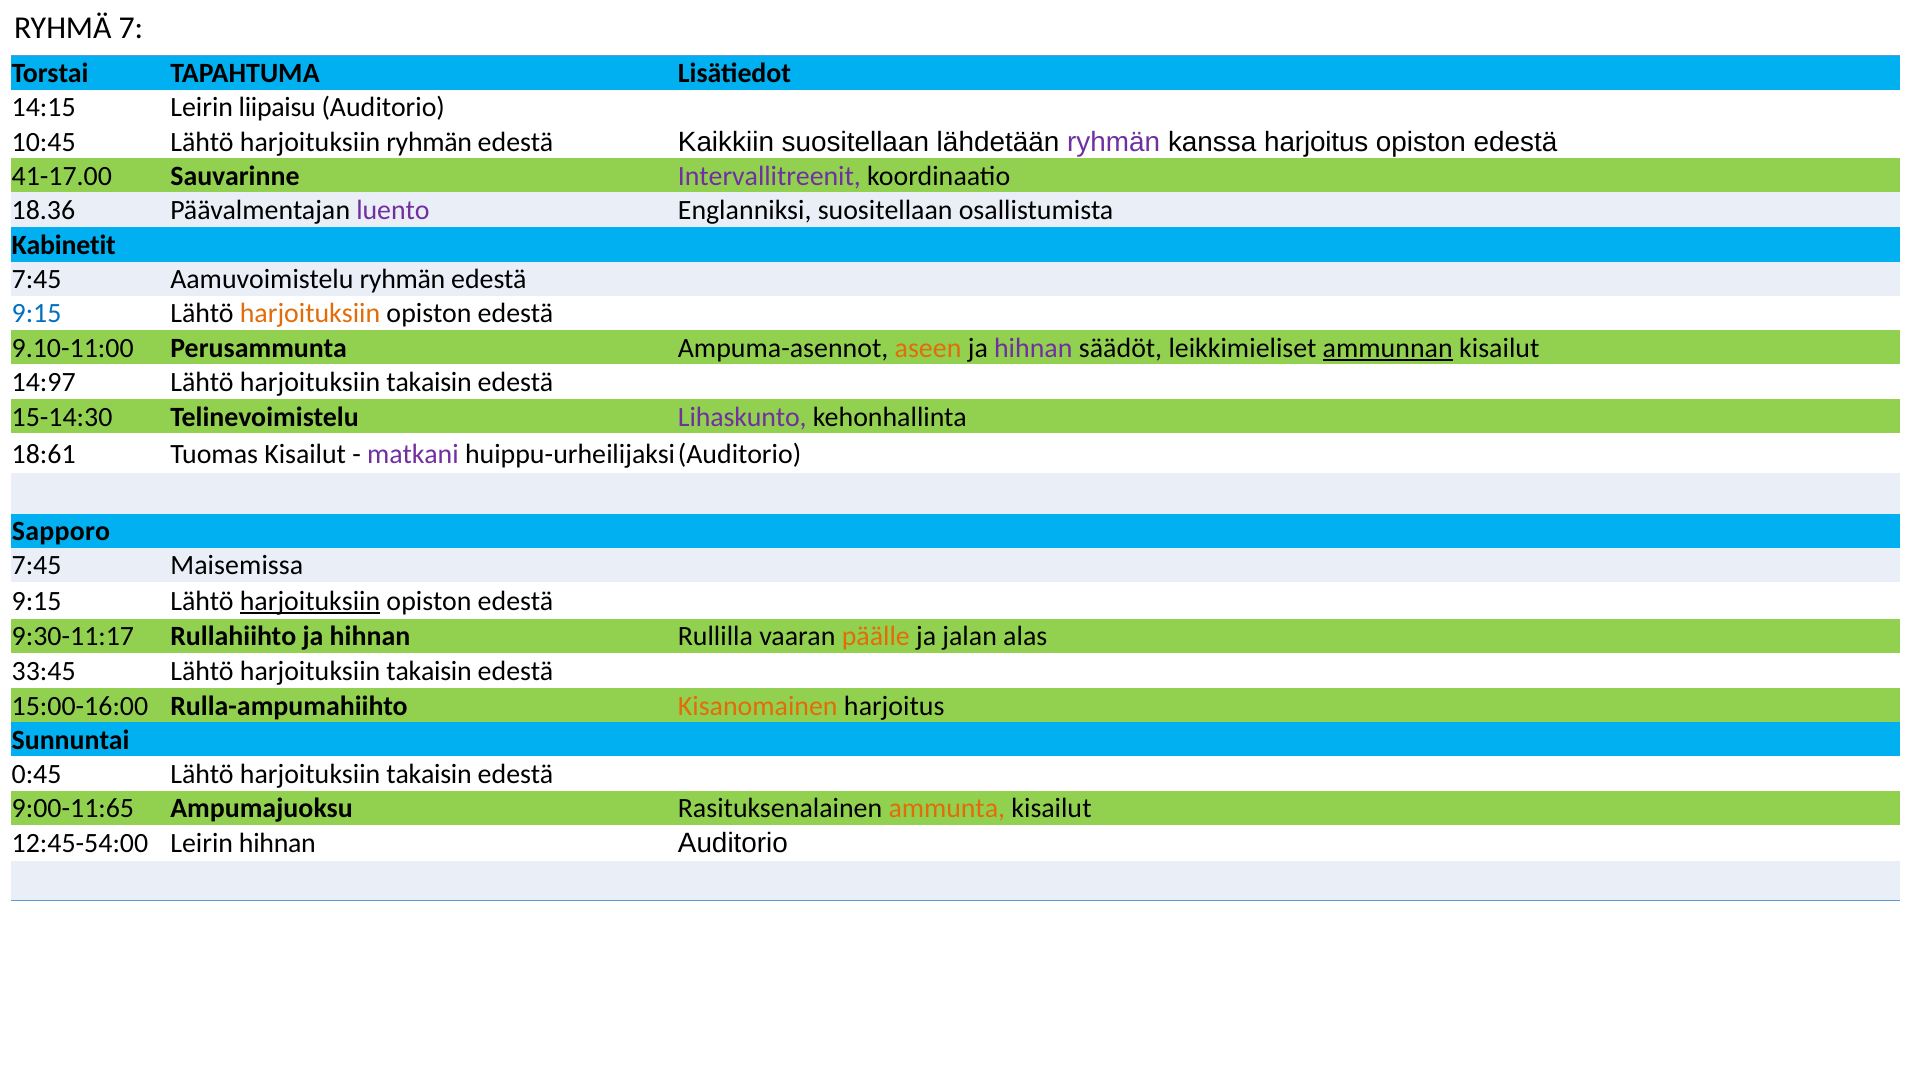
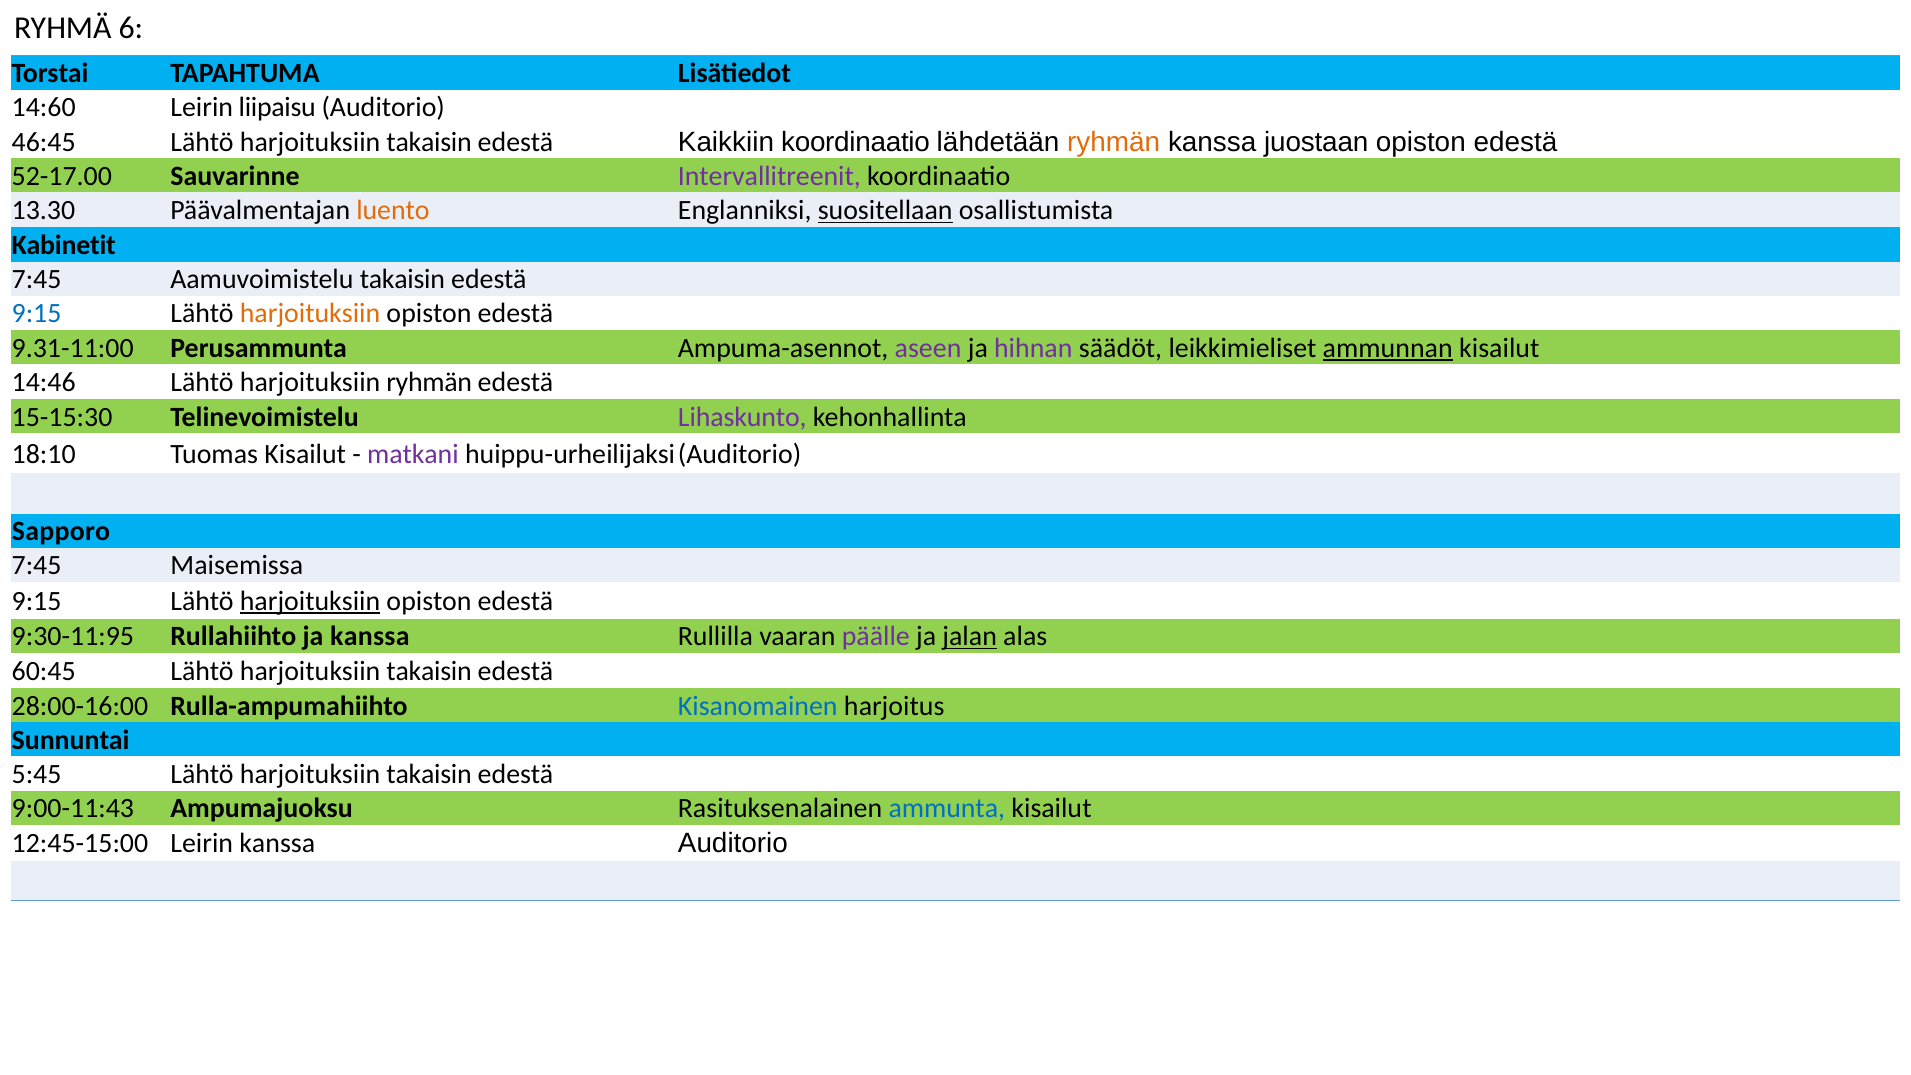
7: 7 -> 6
14:15: 14:15 -> 14:60
10:45: 10:45 -> 46:45
ryhmän at (429, 142): ryhmän -> takaisin
Kaikkiin suositellaan: suositellaan -> koordinaatio
ryhmän at (1114, 142) colour: purple -> orange
kanssa harjoitus: harjoitus -> juostaan
41-17.00: 41-17.00 -> 52-17.00
18.36: 18.36 -> 13.30
luento colour: purple -> orange
suositellaan at (885, 211) underline: none -> present
Aamuvoimistelu ryhmän: ryhmän -> takaisin
9.10-11:00: 9.10-11:00 -> 9.31-11:00
aseen colour: orange -> purple
14:97: 14:97 -> 14:46
takaisin at (429, 382): takaisin -> ryhmän
15-14:30: 15-14:30 -> 15-15:30
18:61: 18:61 -> 18:10
9:30-11:17: 9:30-11:17 -> 9:30-11:95
Rullahiihto ja hihnan: hihnan -> kanssa
päälle colour: orange -> purple
jalan underline: none -> present
33:45: 33:45 -> 60:45
15:00-16:00: 15:00-16:00 -> 28:00-16:00
Kisanomainen colour: orange -> blue
0:45: 0:45 -> 5:45
9:00-11:65: 9:00-11:65 -> 9:00-11:43
ammunta colour: orange -> blue
12:45-54:00: 12:45-54:00 -> 12:45-15:00
Leirin hihnan: hihnan -> kanssa
